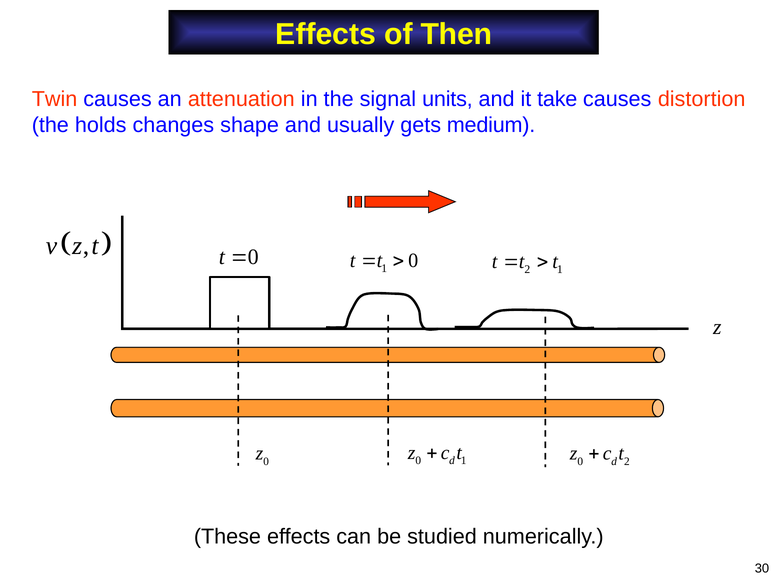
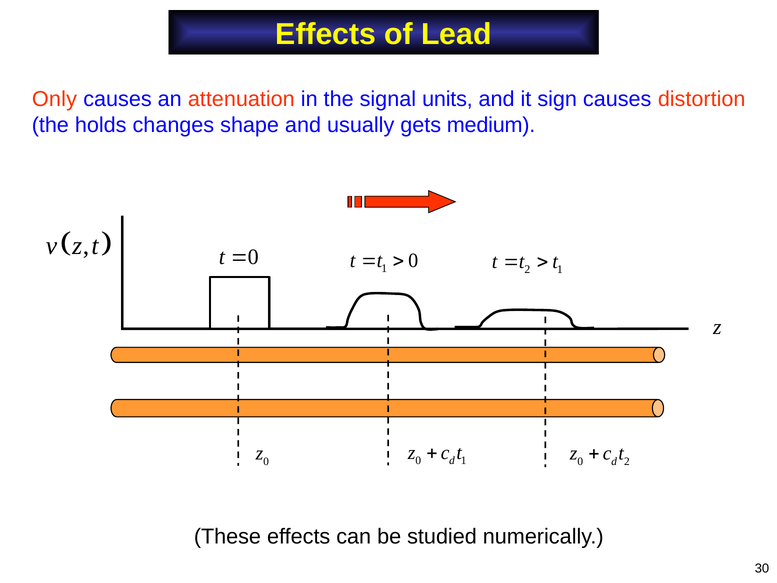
Then: Then -> Lead
Twin: Twin -> Only
take: take -> sign
